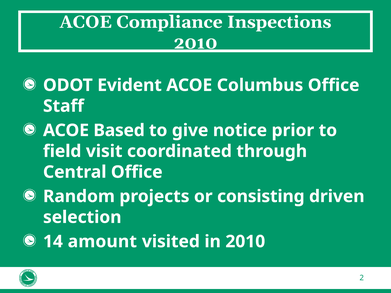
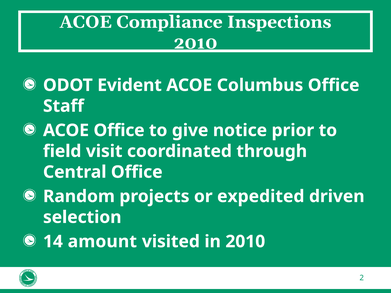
ACOE Based: Based -> Office
consisting: consisting -> expedited
